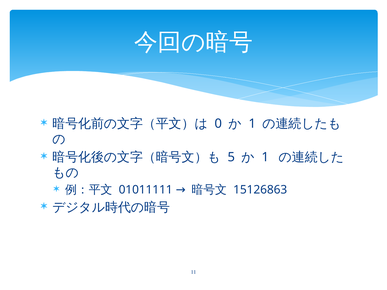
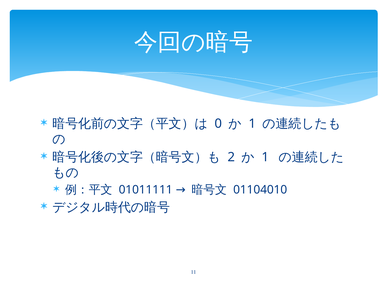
5: 5 -> 2
15126863: 15126863 -> 01104010
